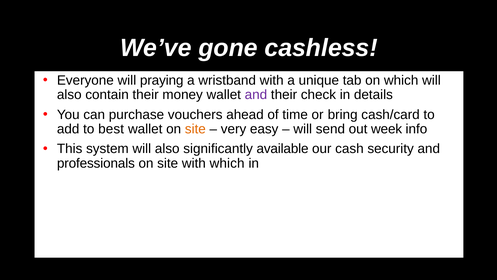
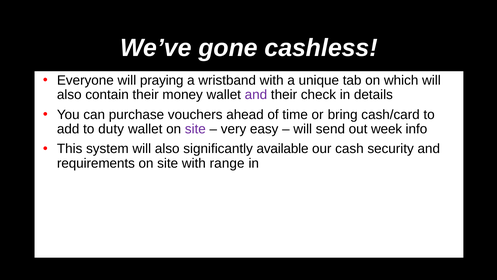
best: best -> duty
site at (195, 129) colour: orange -> purple
professionals: professionals -> requirements
with which: which -> range
